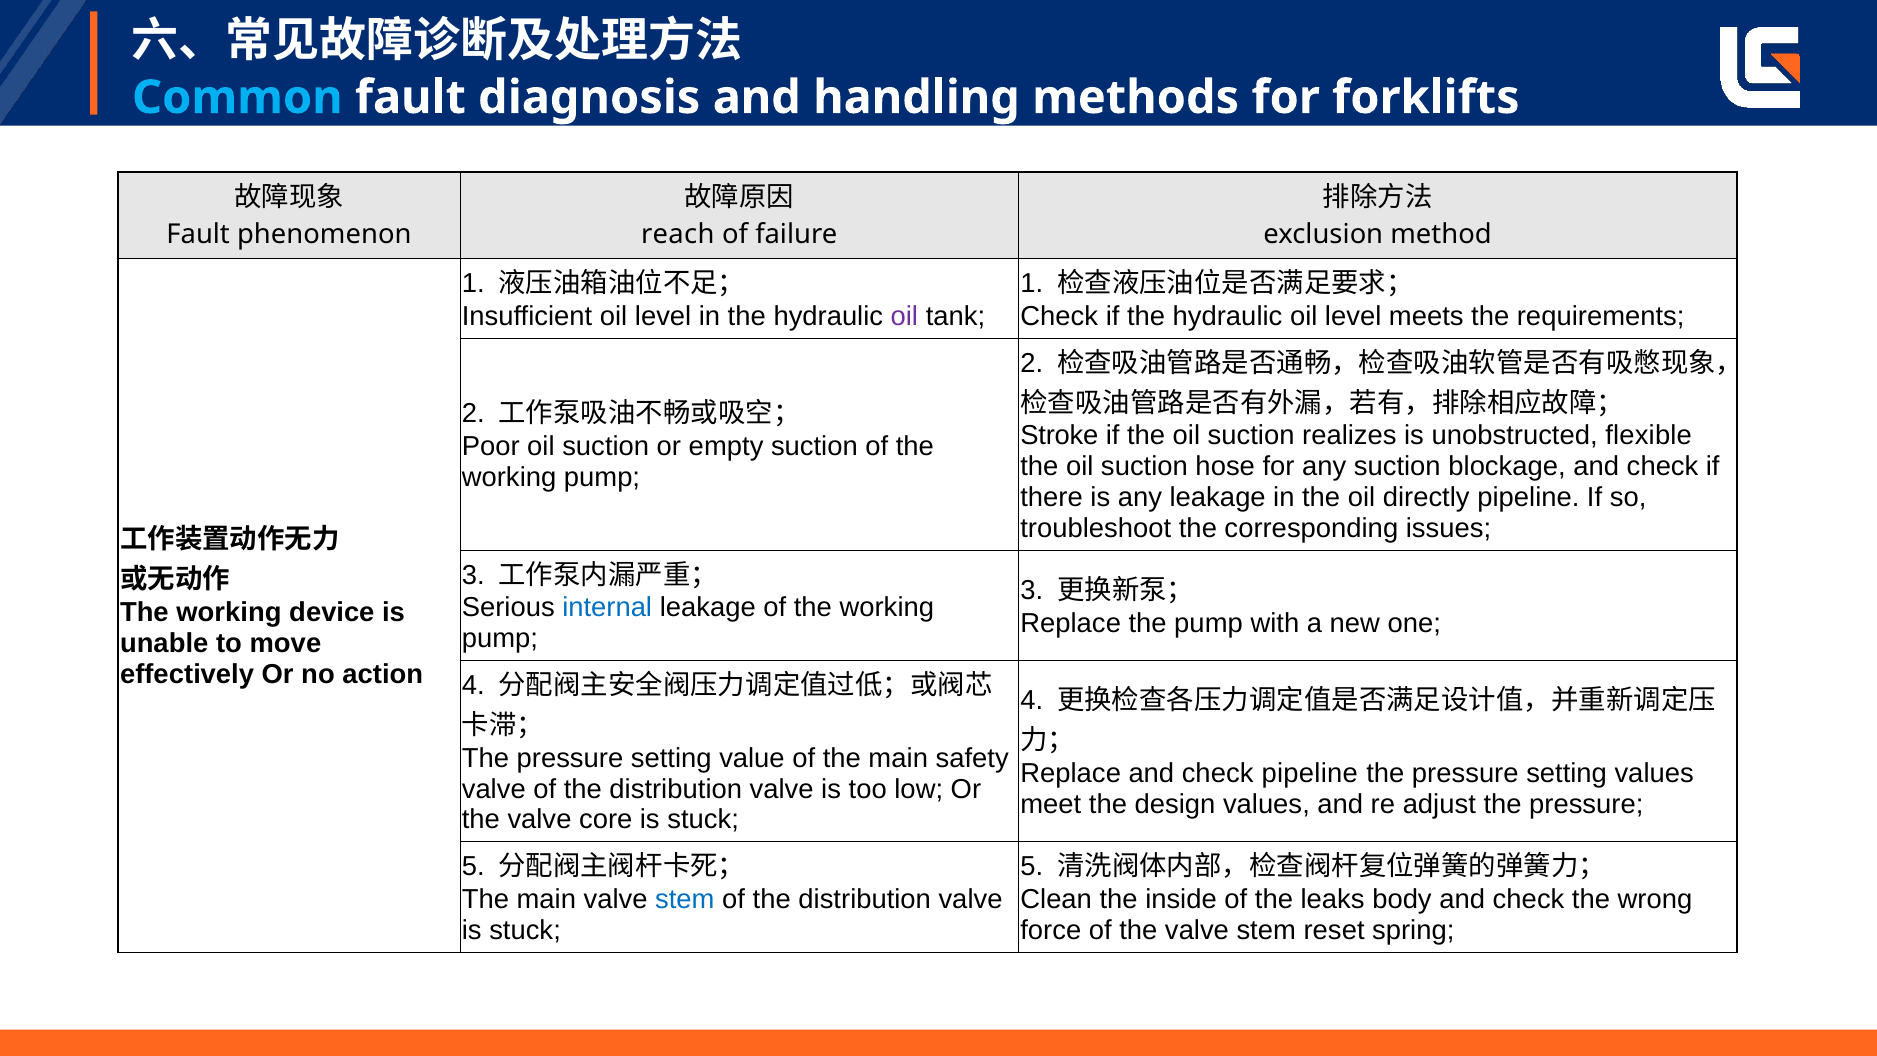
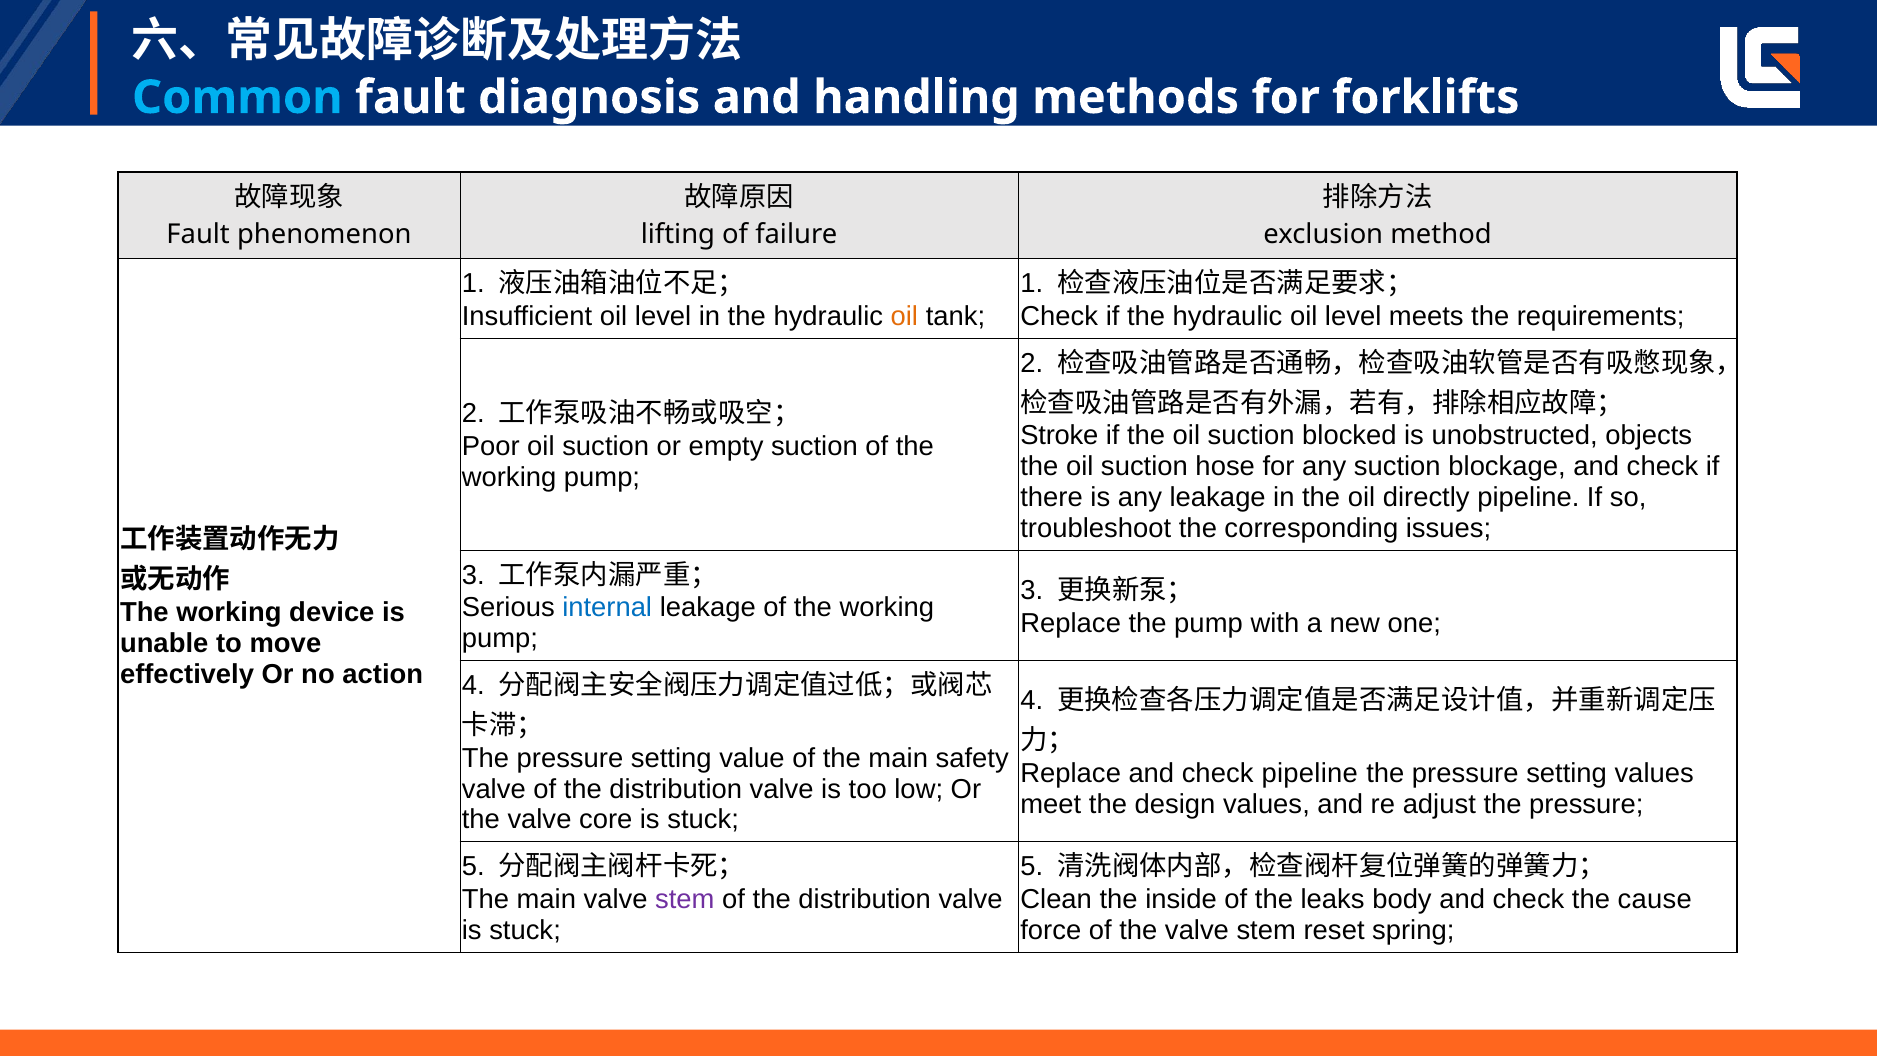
reach: reach -> lifting
oil at (904, 316) colour: purple -> orange
realizes: realizes -> blocked
flexible: flexible -> objects
stem at (685, 899) colour: blue -> purple
wrong: wrong -> cause
